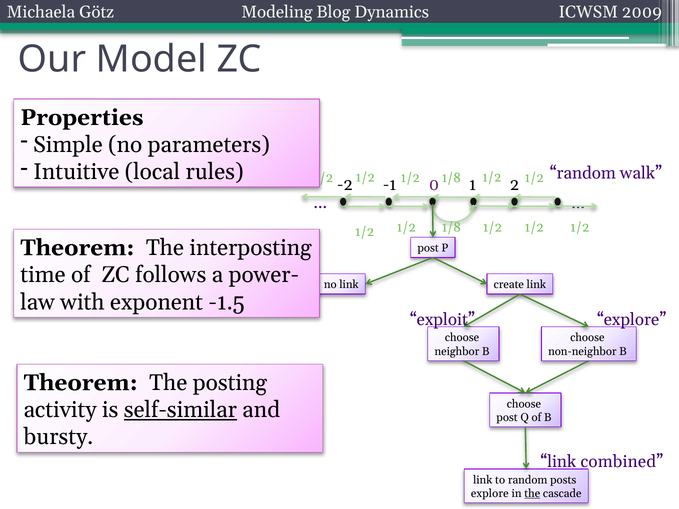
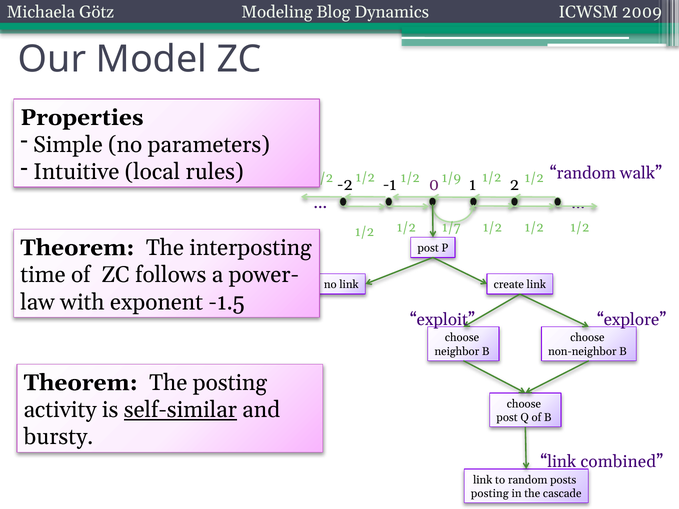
1/8 at (451, 178): 1/8 -> 1/9
1/8 at (451, 227): 1/8 -> 1/7
explore at (490, 494): explore -> posting
the at (532, 494) underline: present -> none
